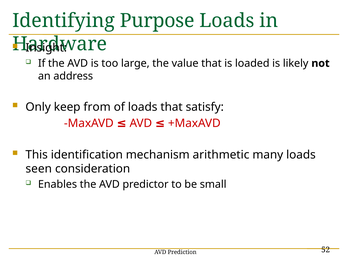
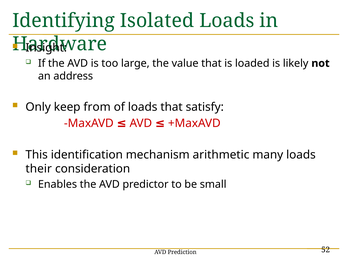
Purpose: Purpose -> Isolated
seen: seen -> their
